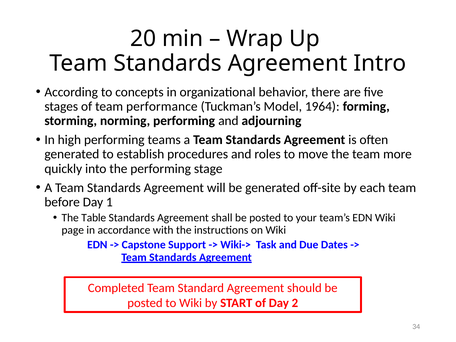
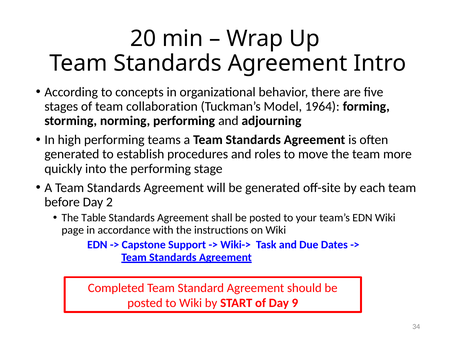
performance: performance -> collaboration
1: 1 -> 2
2: 2 -> 9
